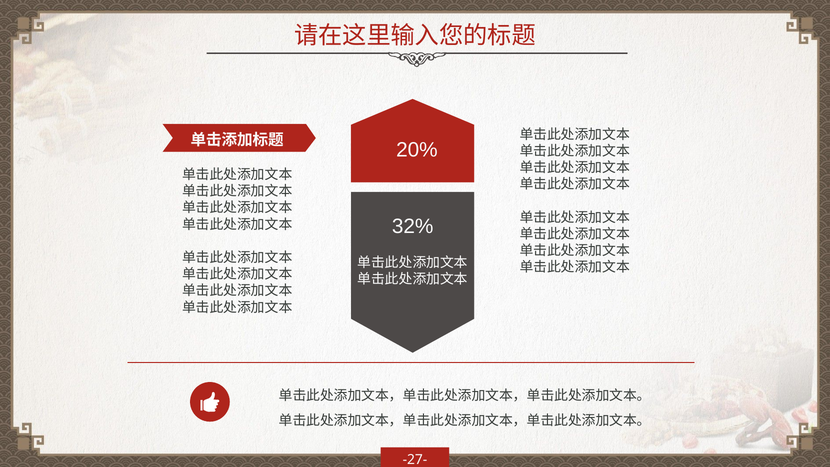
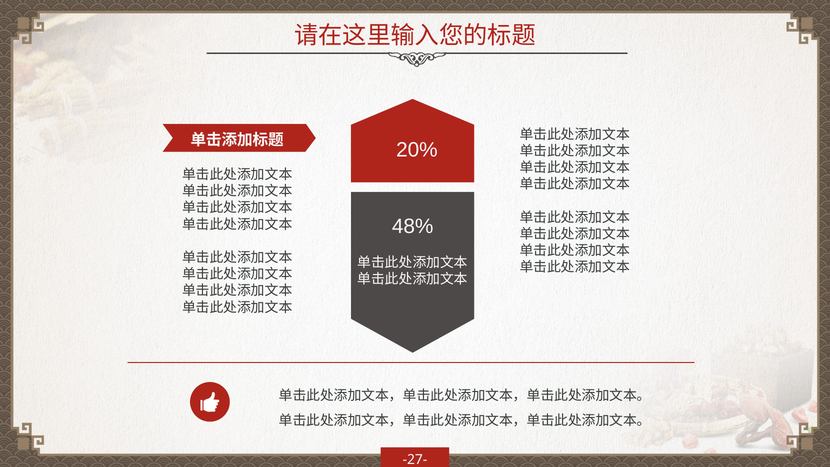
32%: 32% -> 48%
